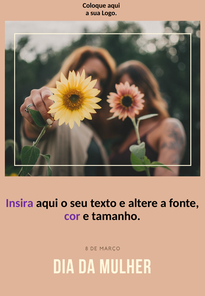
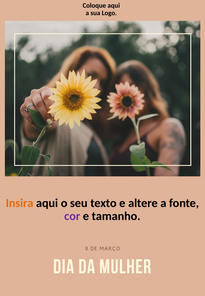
Insira colour: purple -> orange
